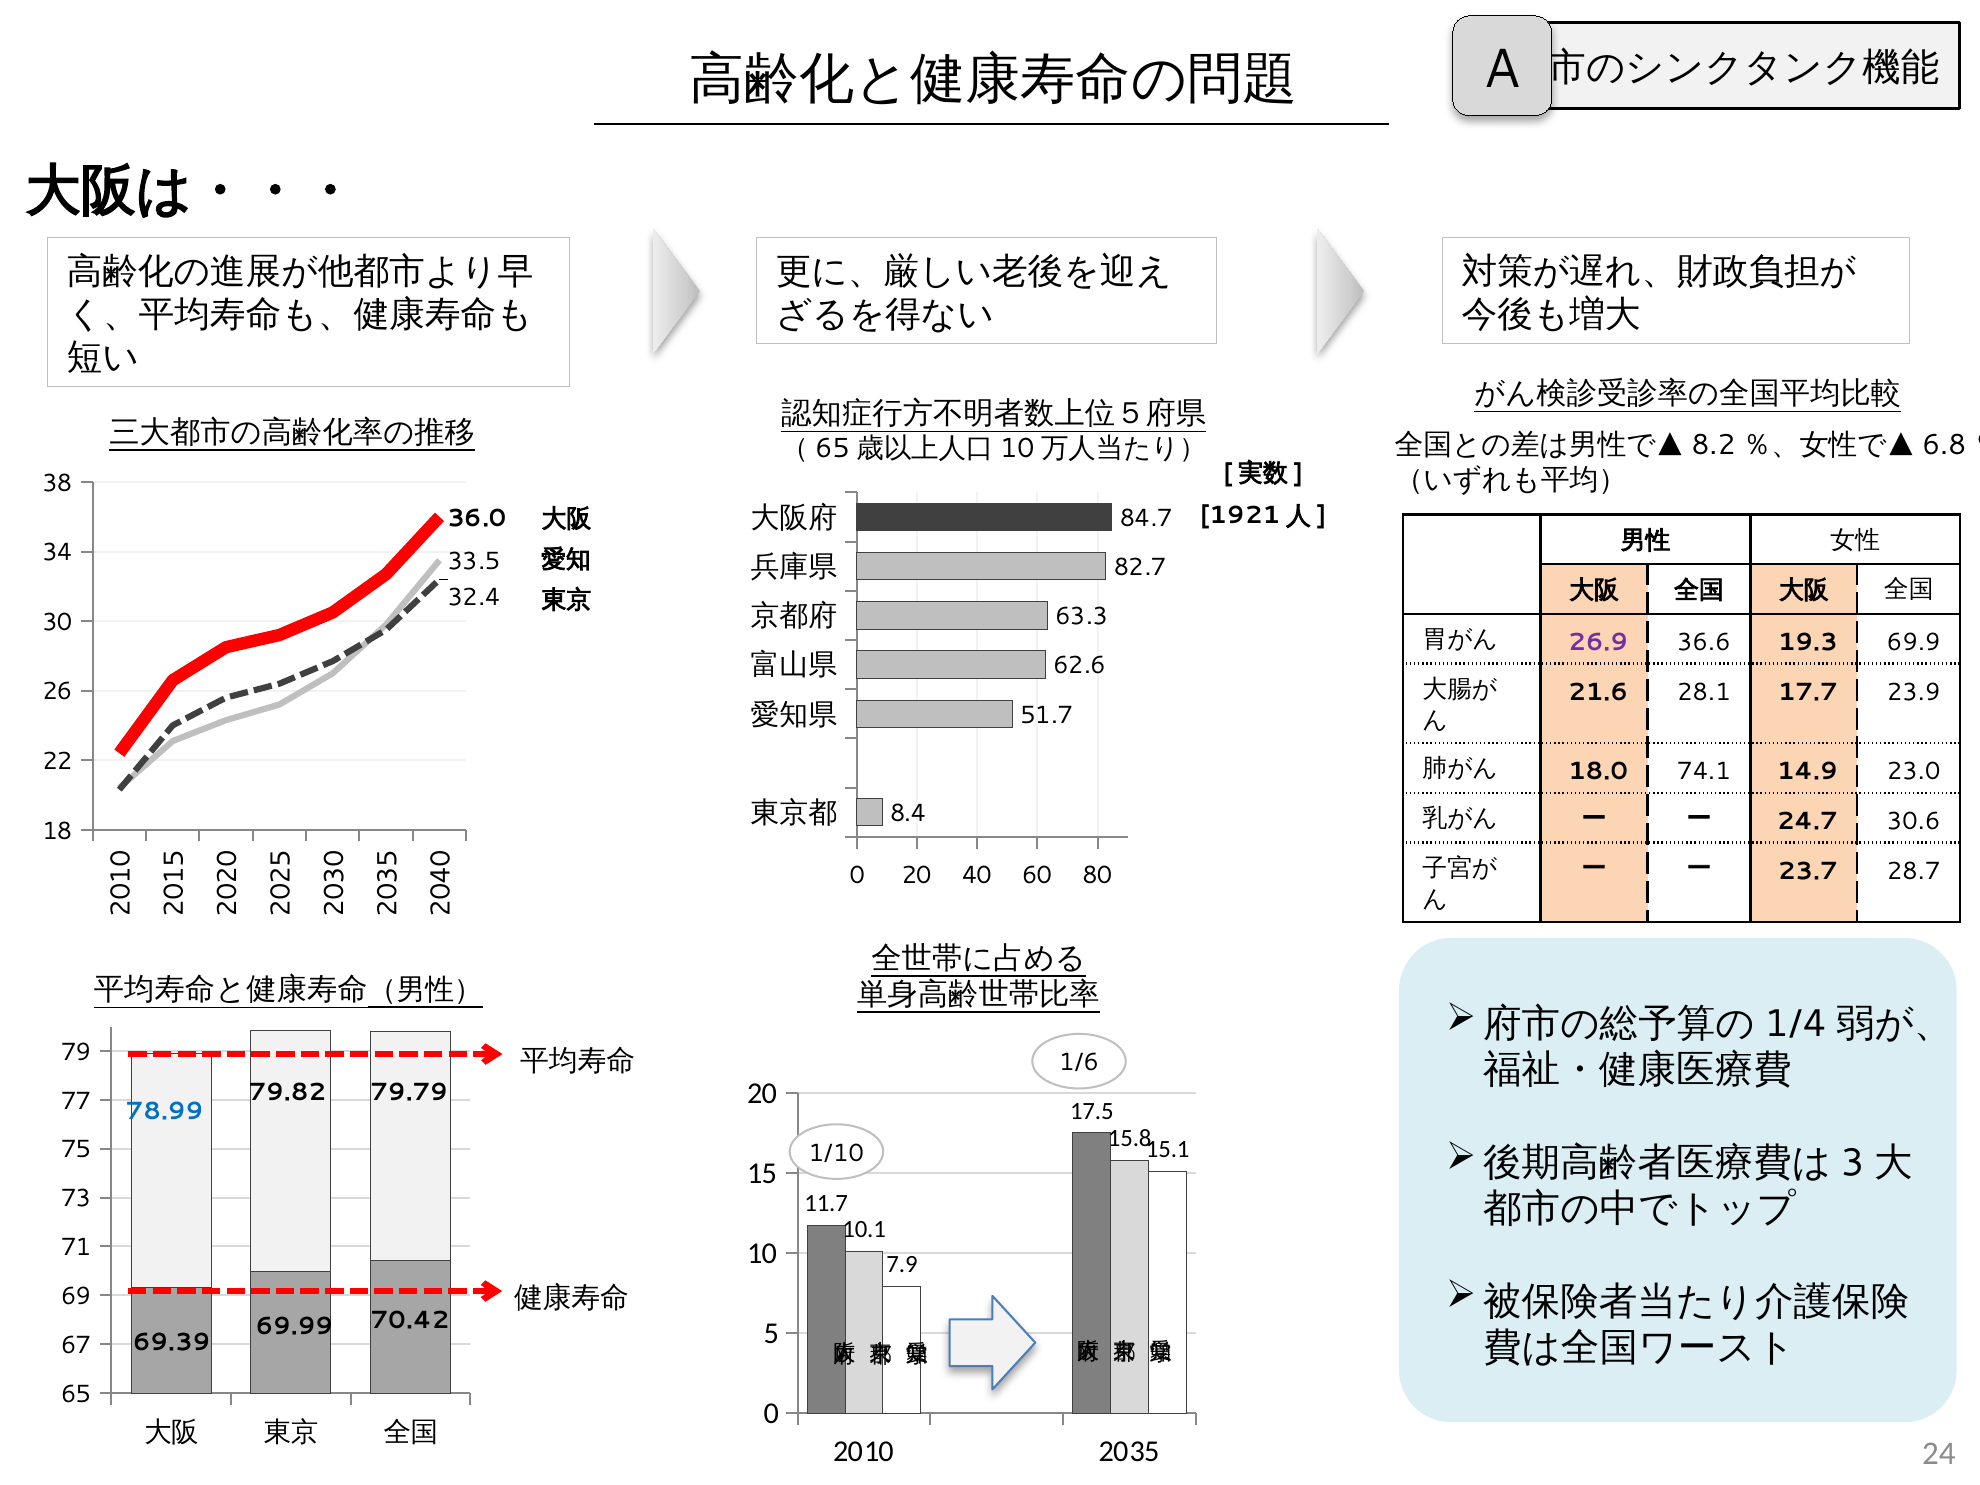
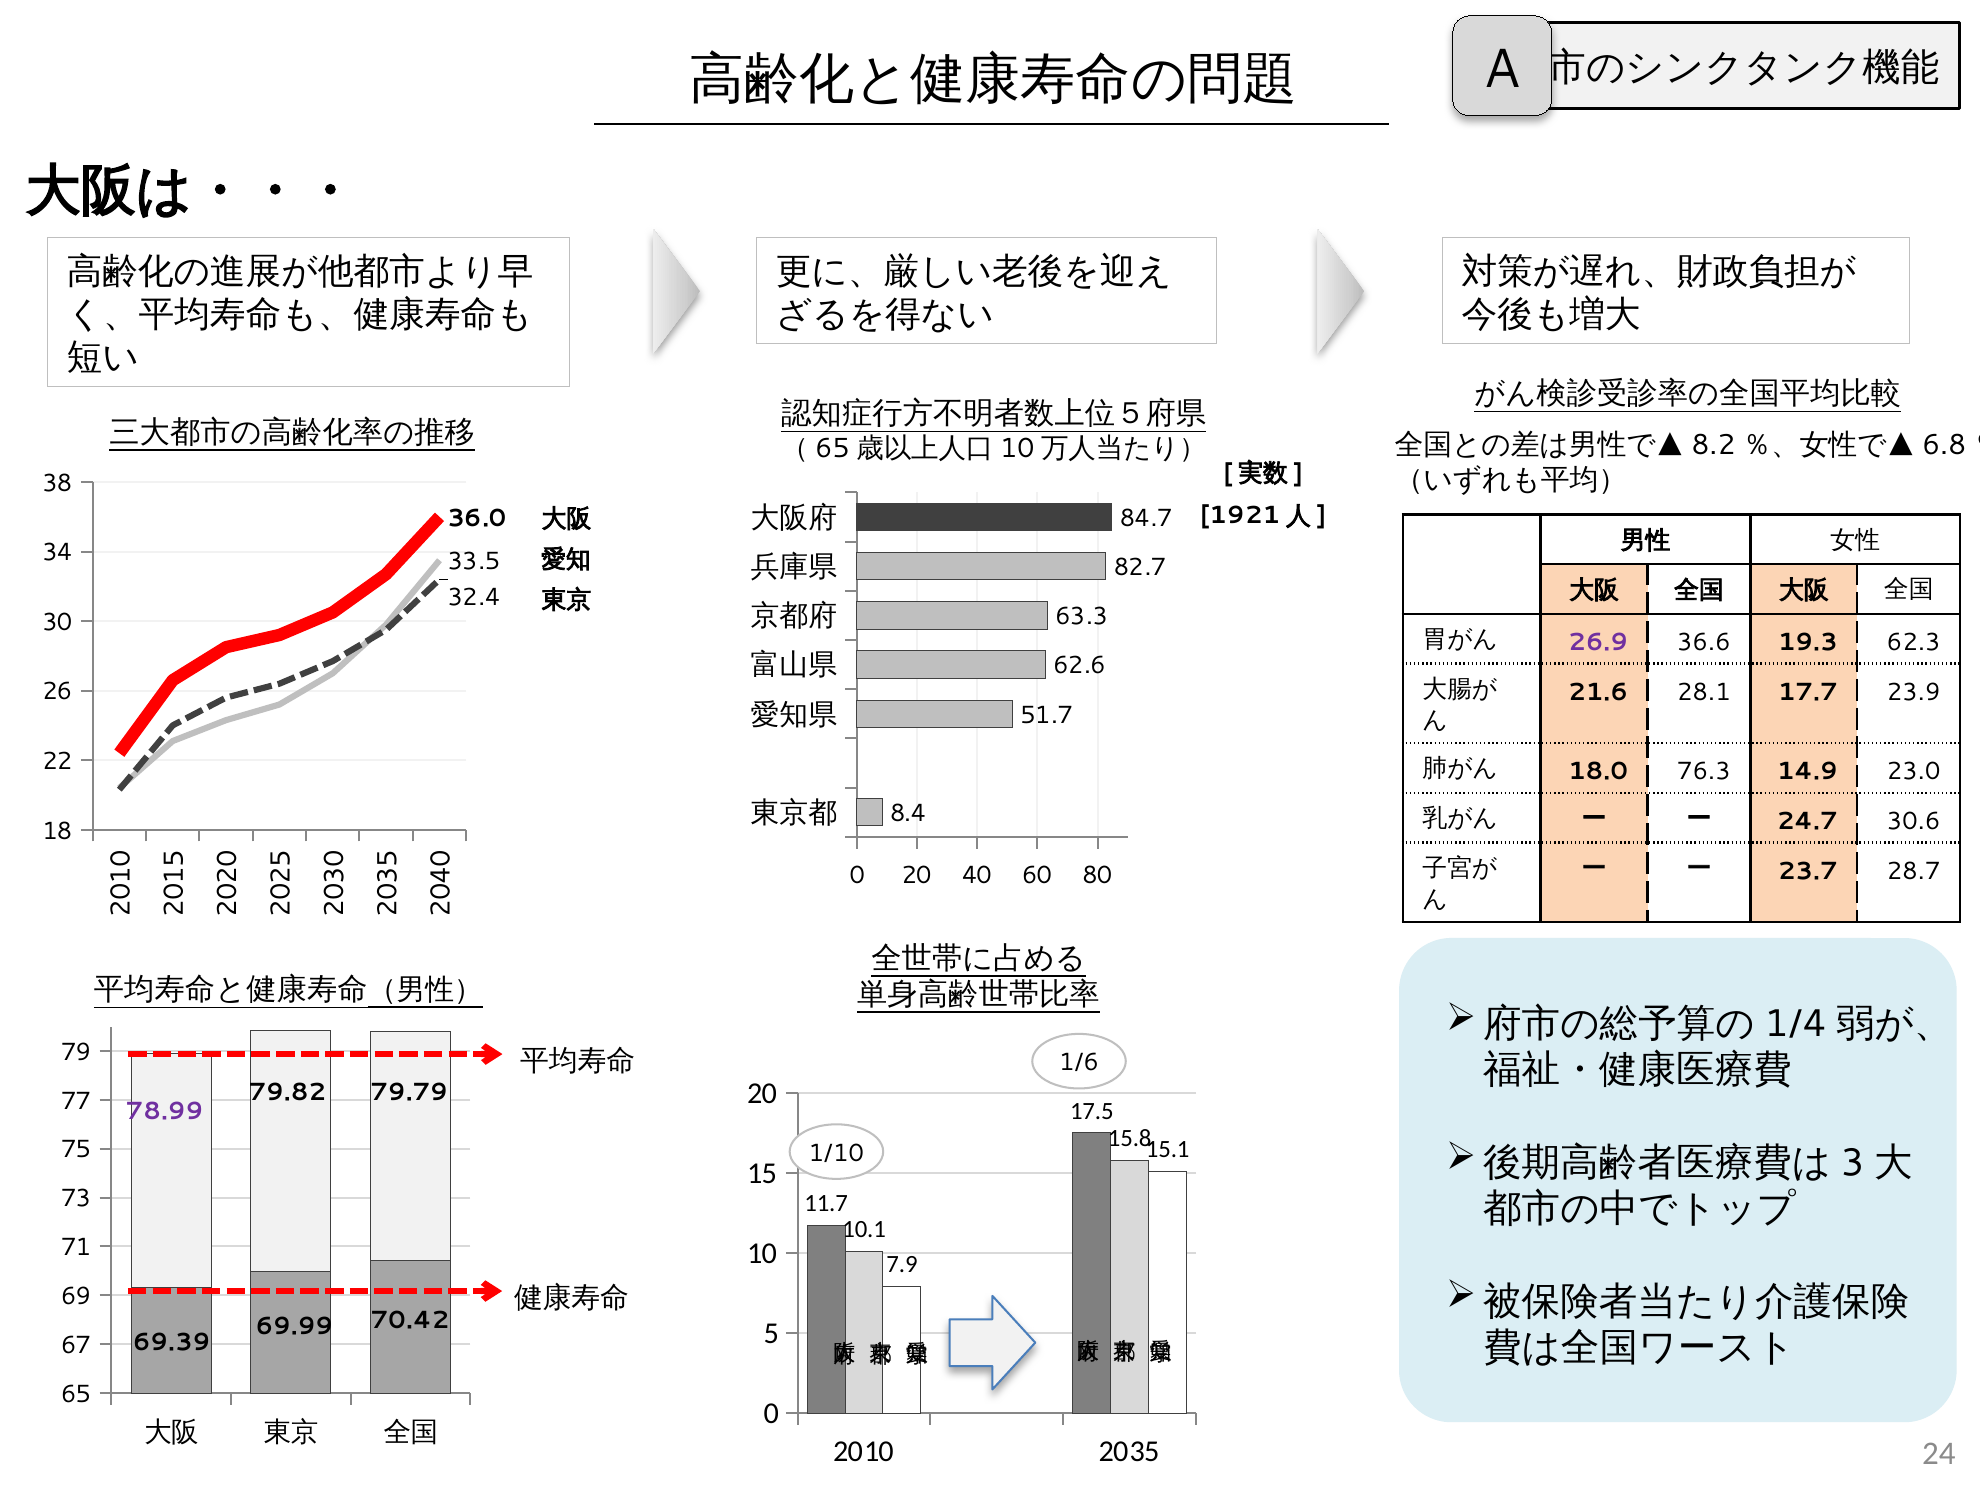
69.9: 69.9 -> 62.3
74.1: 74.1 -> 76.3
78.99 colour: blue -> purple
